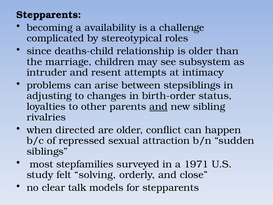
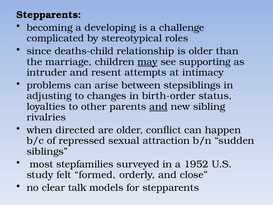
availability: availability -> developing
may underline: none -> present
subsystem: subsystem -> supporting
1971: 1971 -> 1952
solving: solving -> formed
